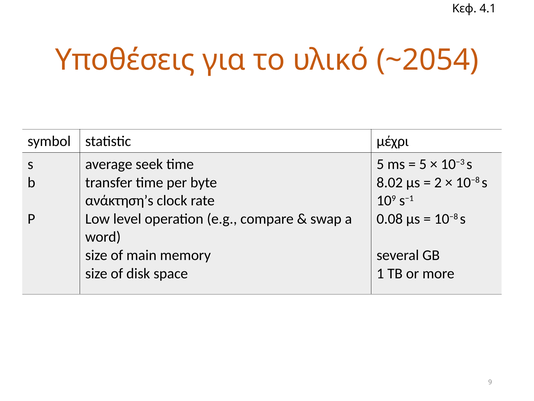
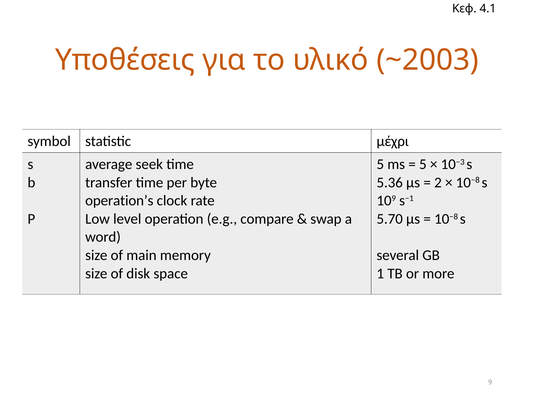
~2054: ~2054 -> ~2003
8.02: 8.02 -> 5.36
ανάκτηση’s: ανάκτηση’s -> operation’s
0.08: 0.08 -> 5.70
